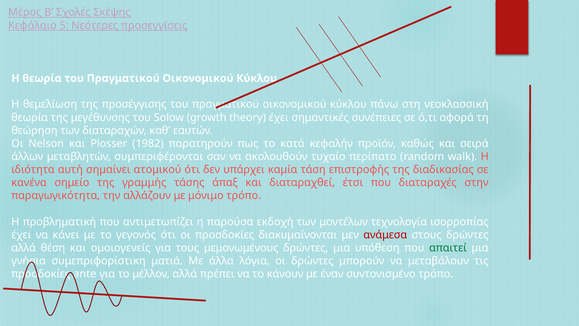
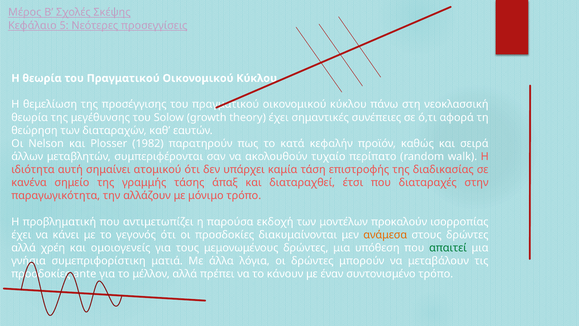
τεχνολογία: τεχνολογία -> προκαλούν
ανάμεσα colour: red -> orange
θέση: θέση -> χρέη
